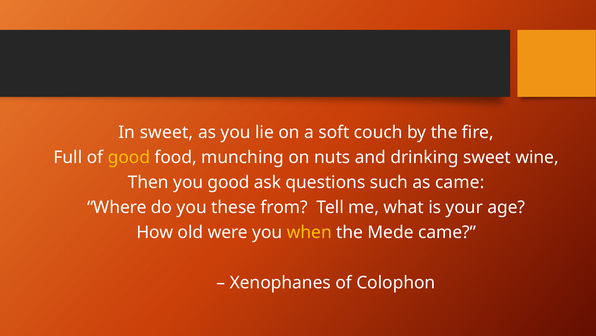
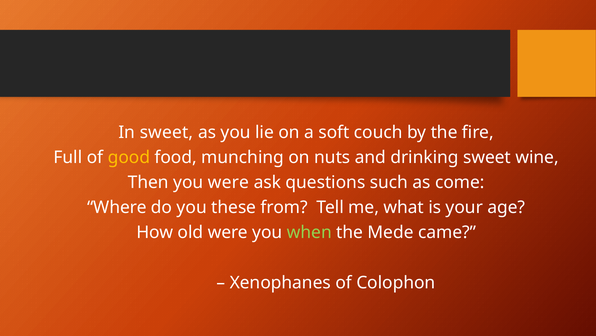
you good: good -> were
as came: came -> come
when colour: yellow -> light green
